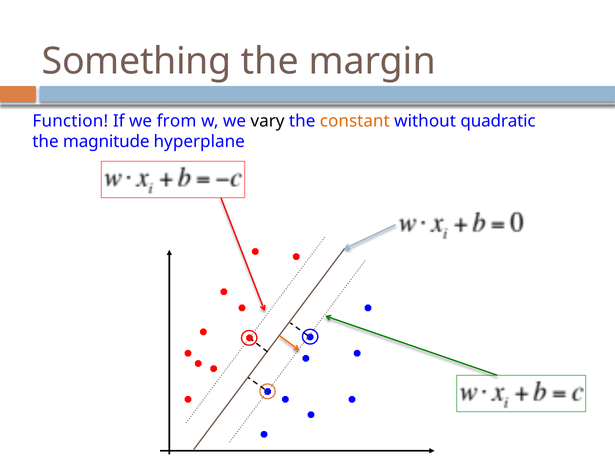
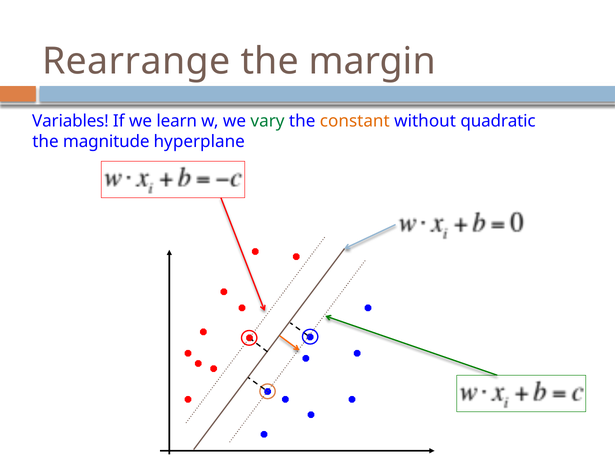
Something: Something -> Rearrange
Function: Function -> Variables
from: from -> learn
vary colour: black -> green
